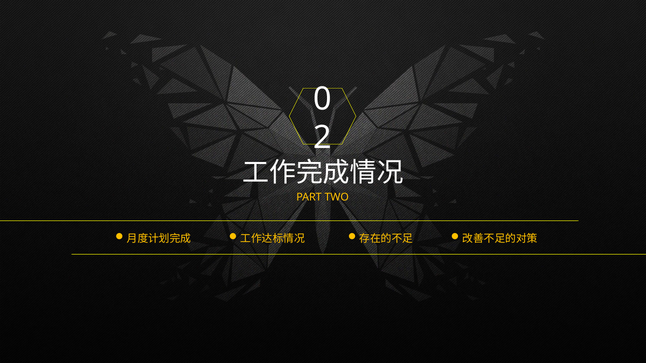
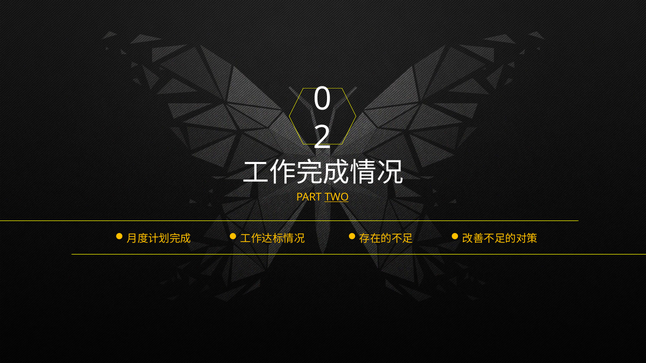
TWO underline: none -> present
